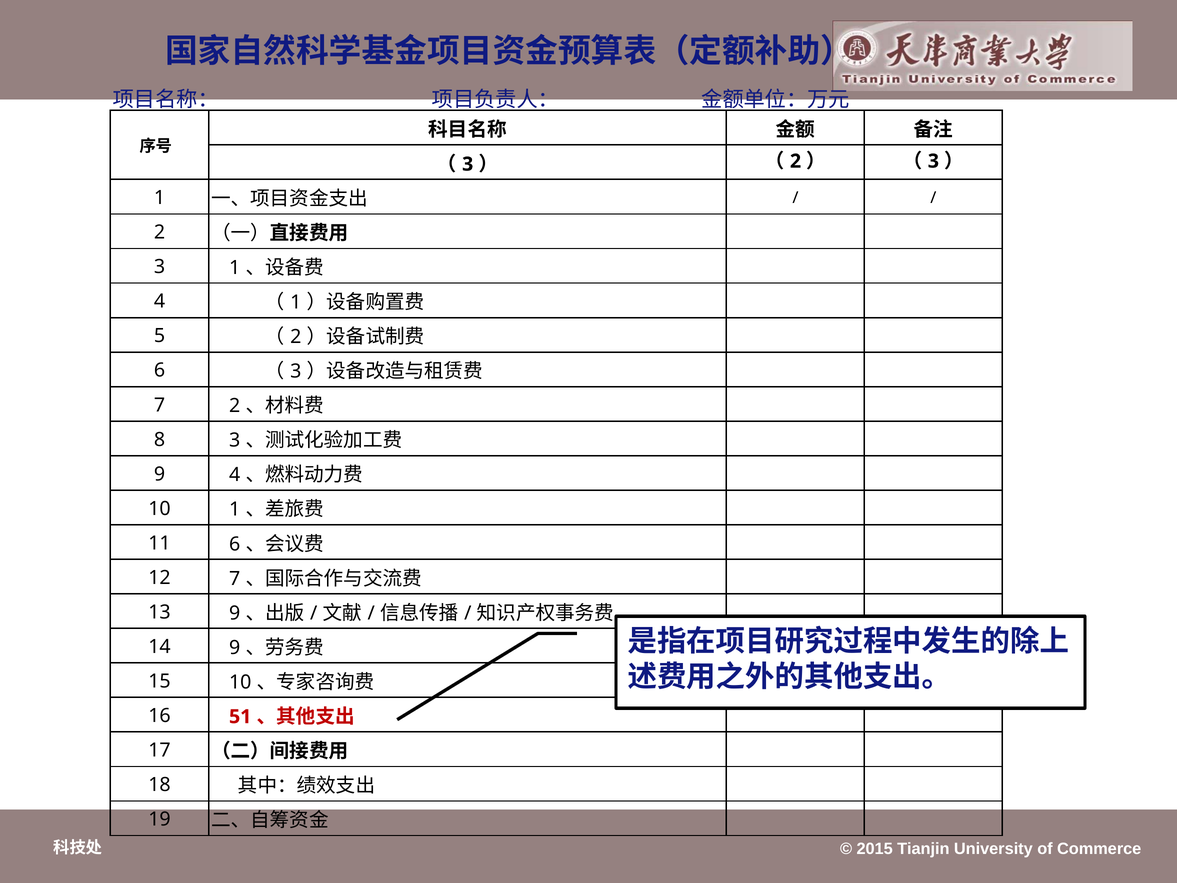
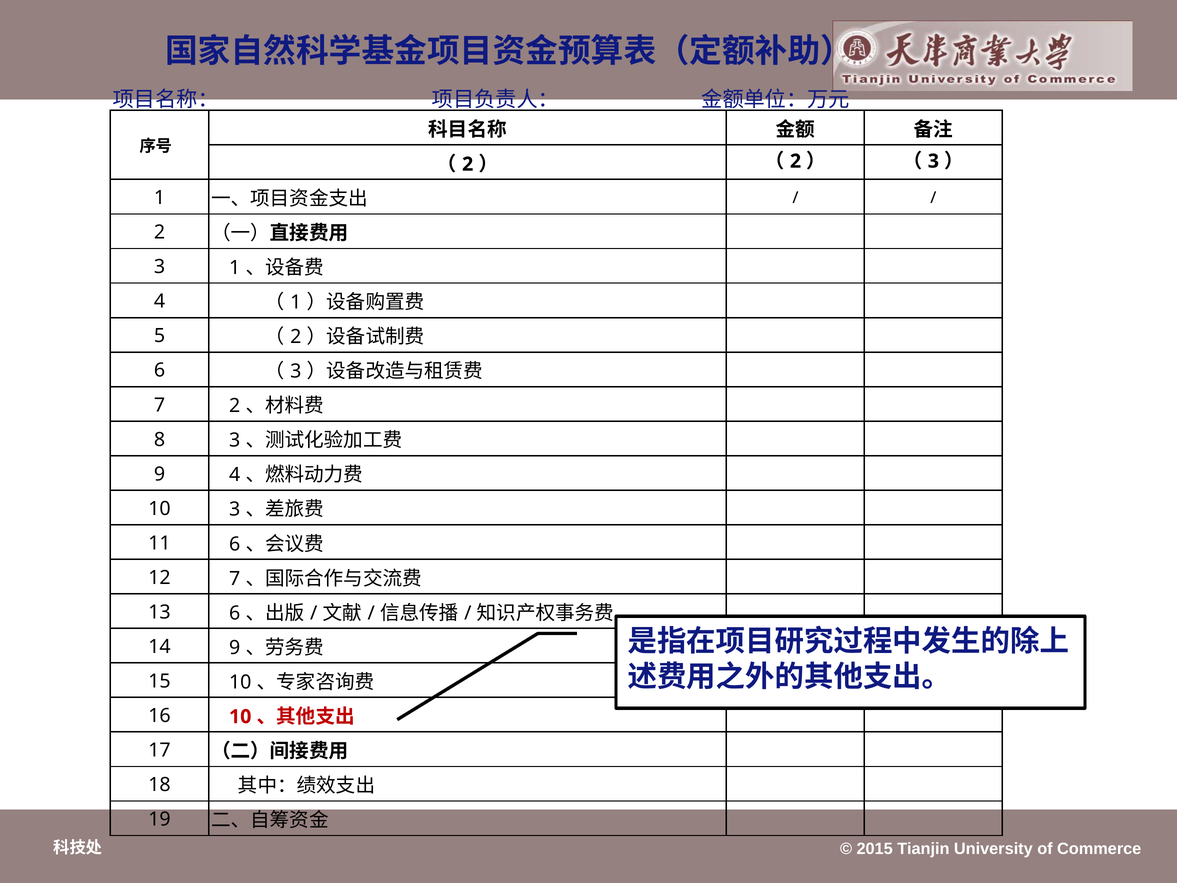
3 at (468, 164): 3 -> 2
10 1: 1 -> 3
13 9: 9 -> 6
16 51: 51 -> 10
